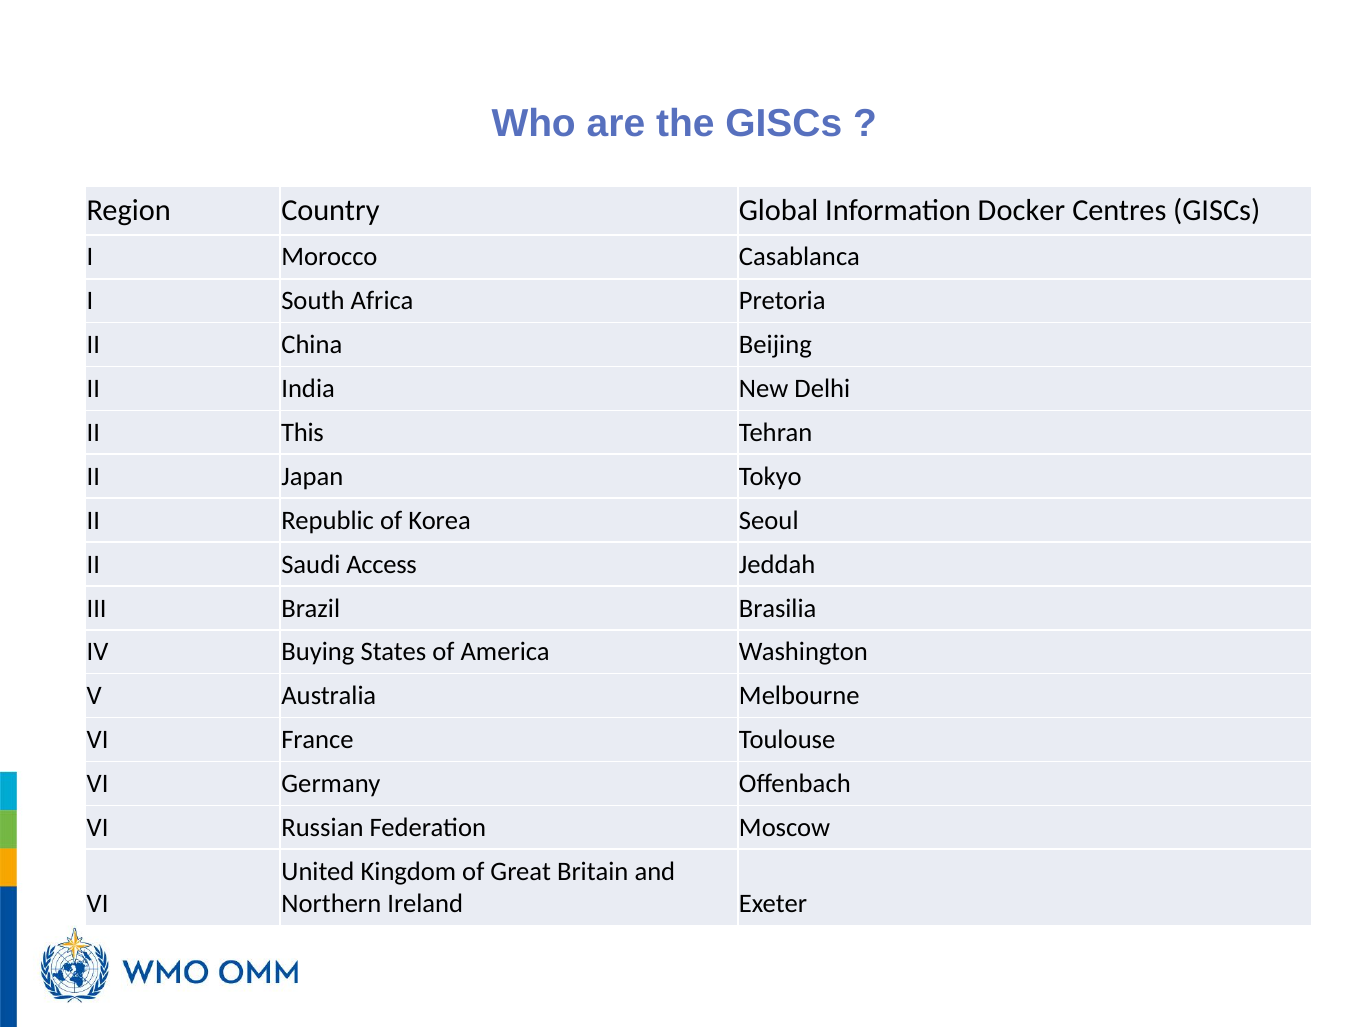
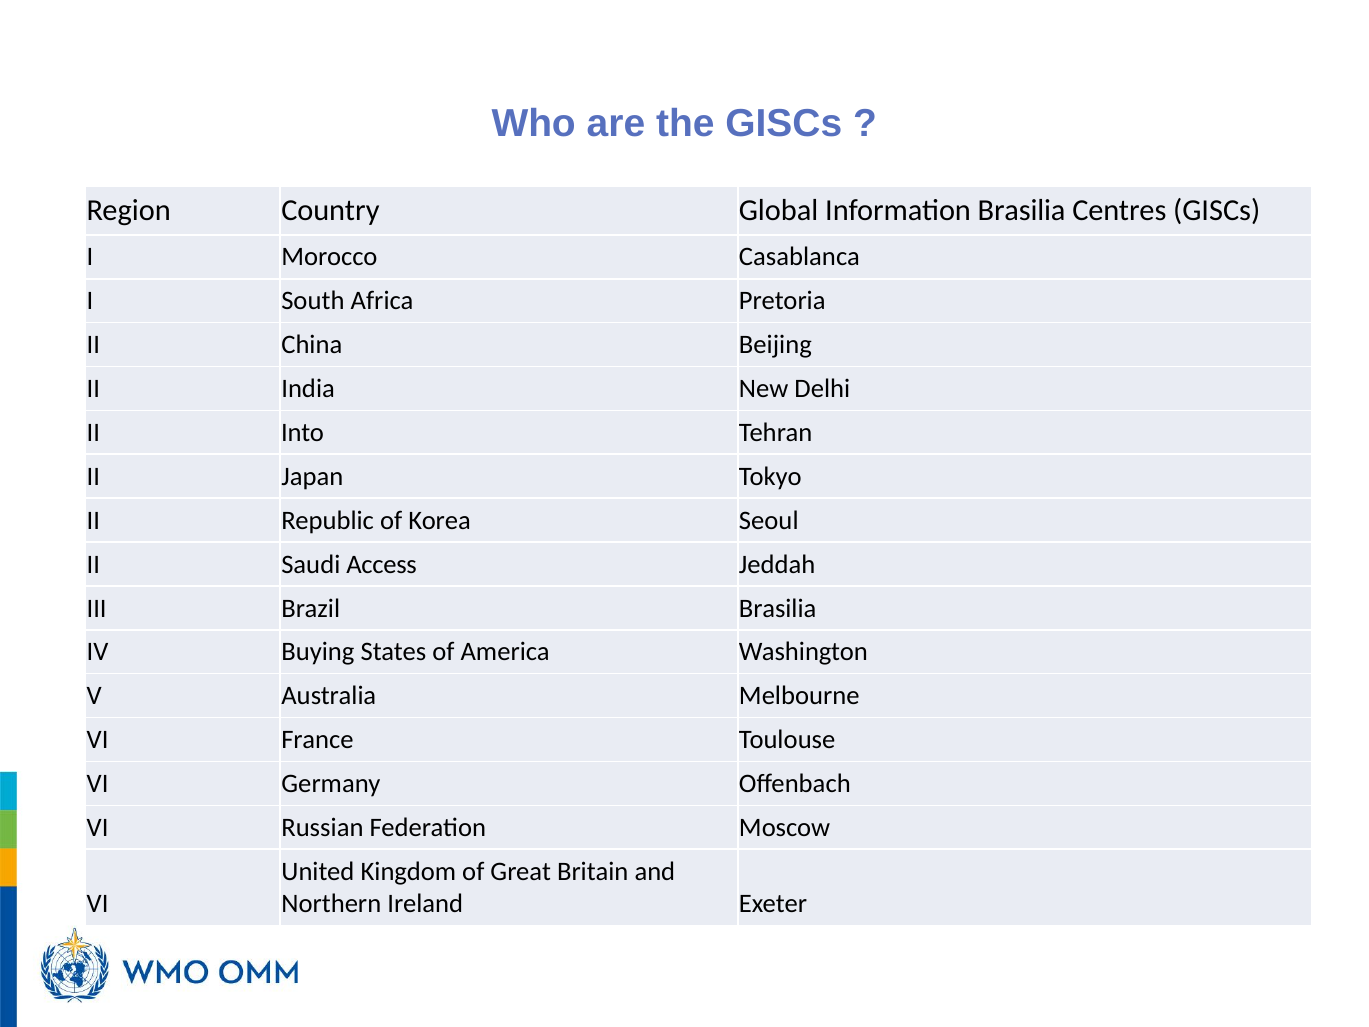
Information Docker: Docker -> Brasilia
This: This -> Into
